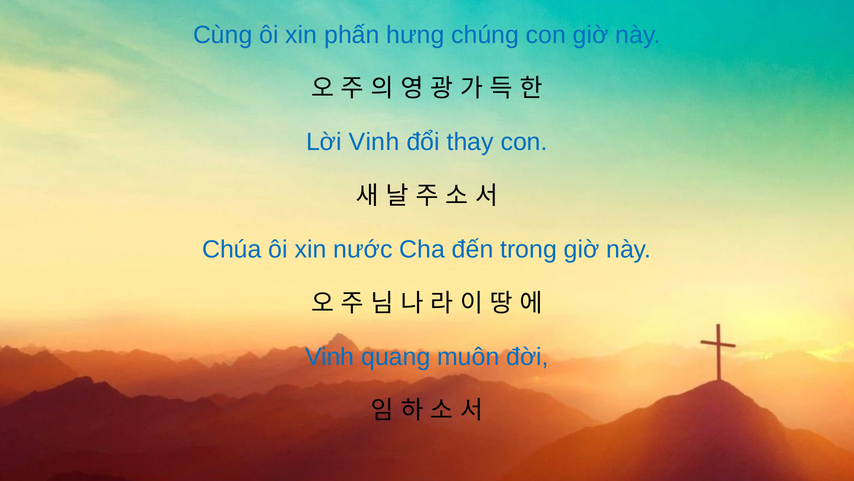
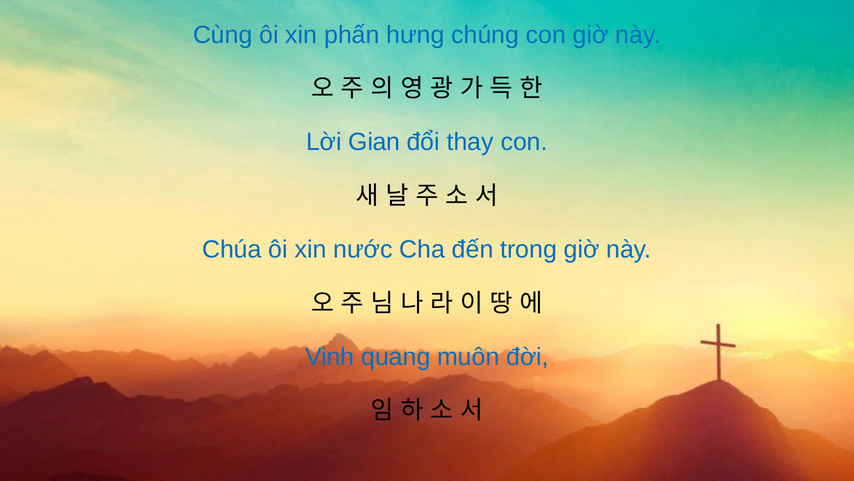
Lời Vinh: Vinh -> Gian
